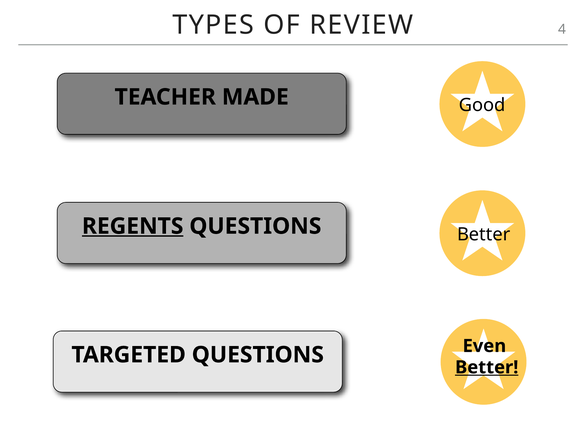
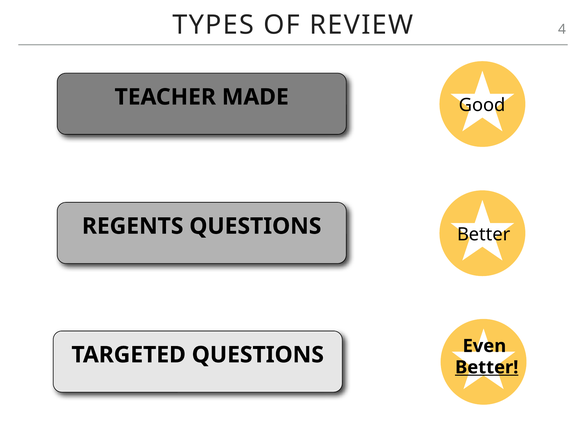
REGENTS underline: present -> none
